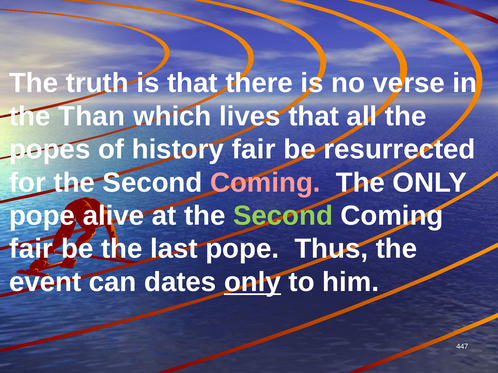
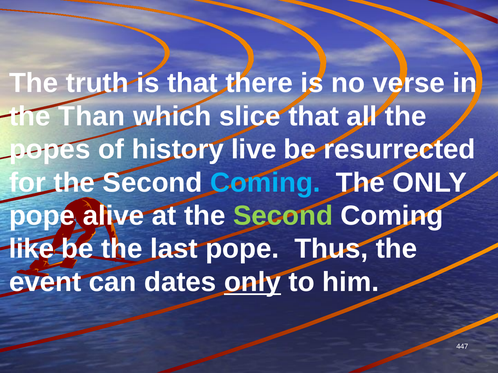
lives: lives -> slice
history fair: fair -> live
Coming at (265, 183) colour: pink -> light blue
fair at (31, 249): fair -> like
